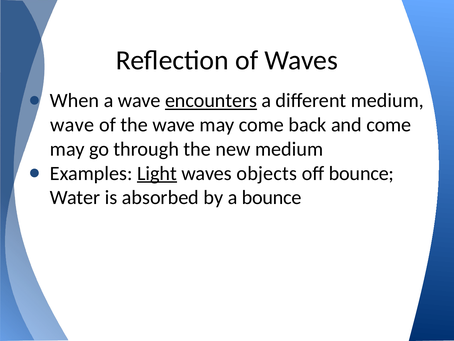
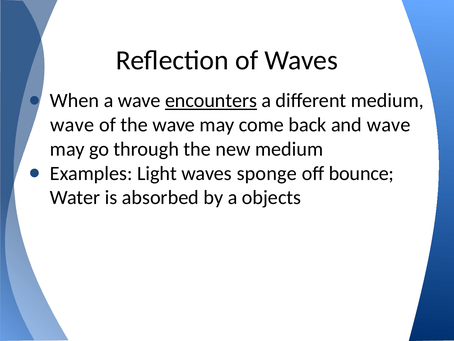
and come: come -> wave
Light underline: present -> none
objects: objects -> sponge
a bounce: bounce -> objects
